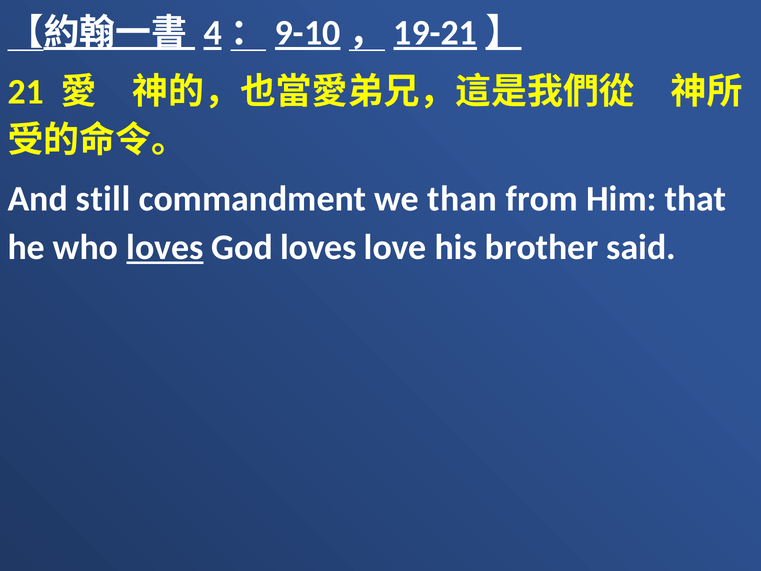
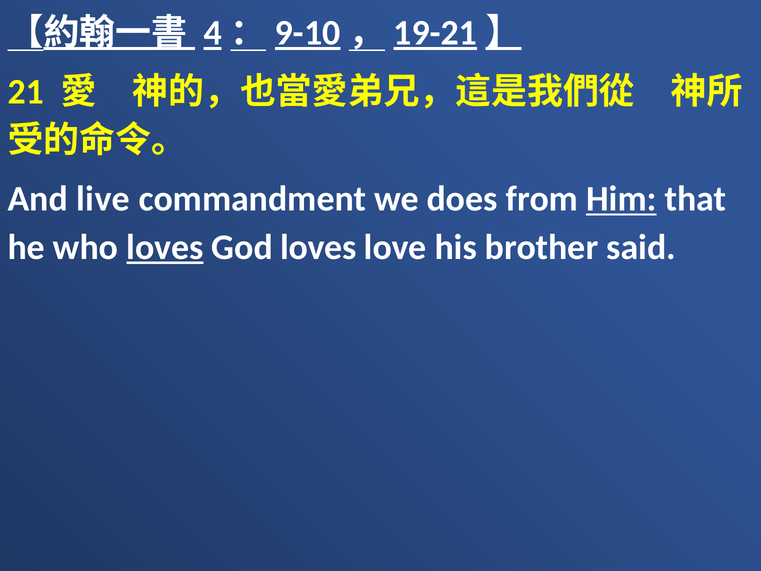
still: still -> live
than: than -> does
Him underline: none -> present
